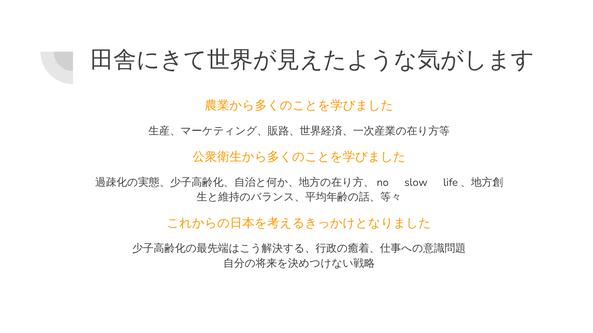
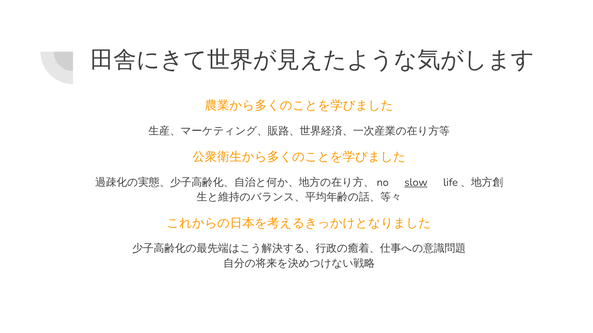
slow underline: none -> present
